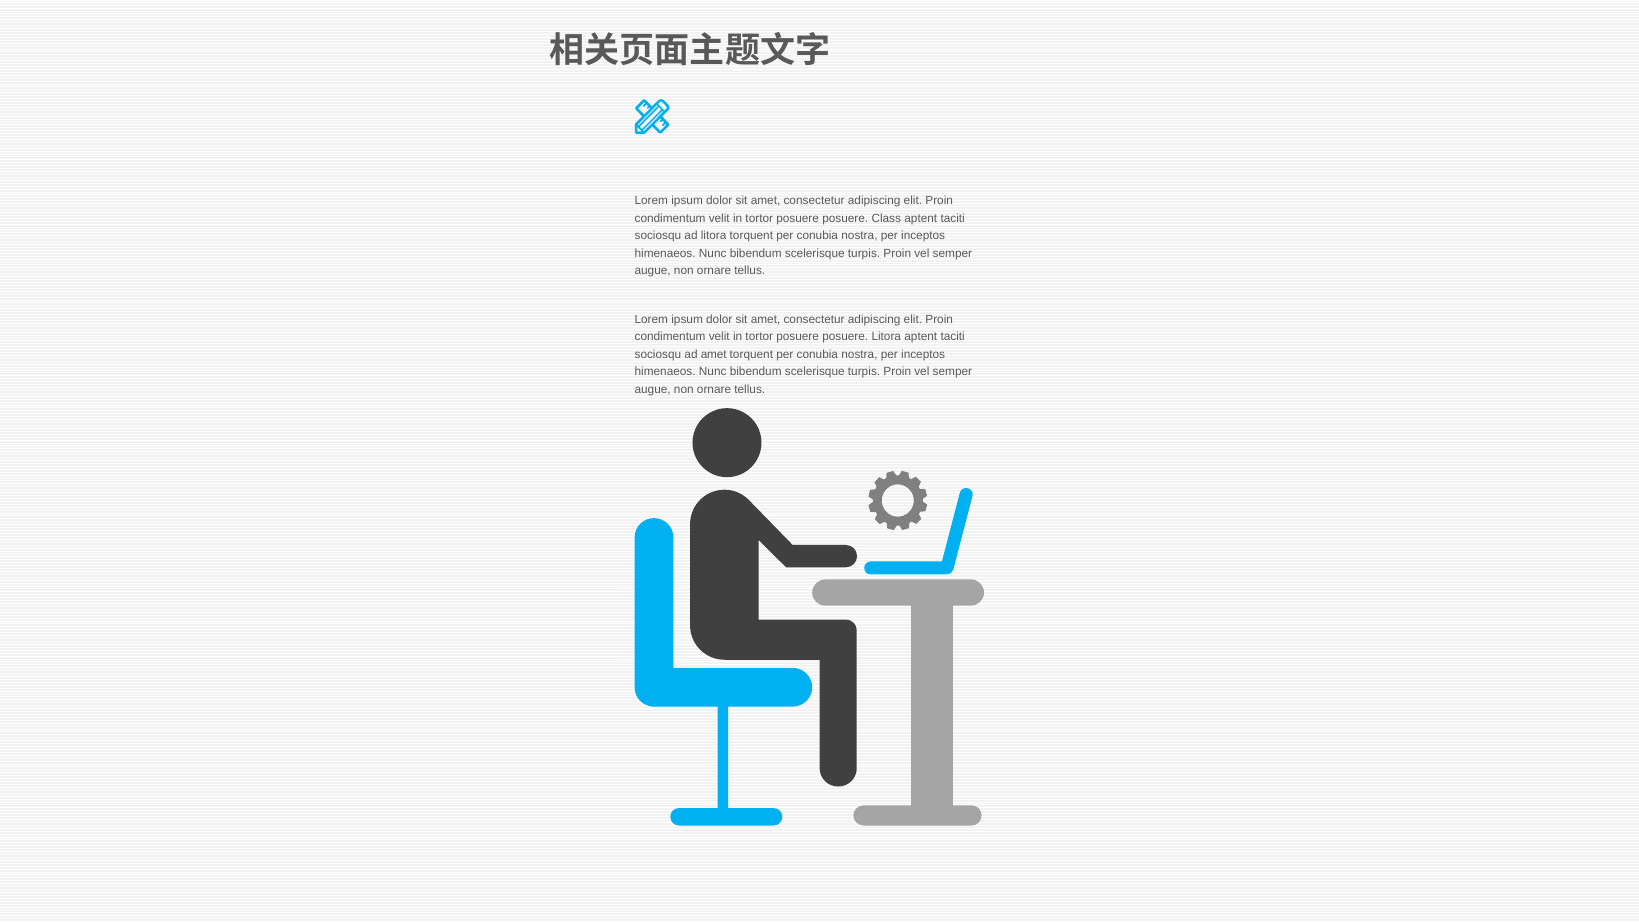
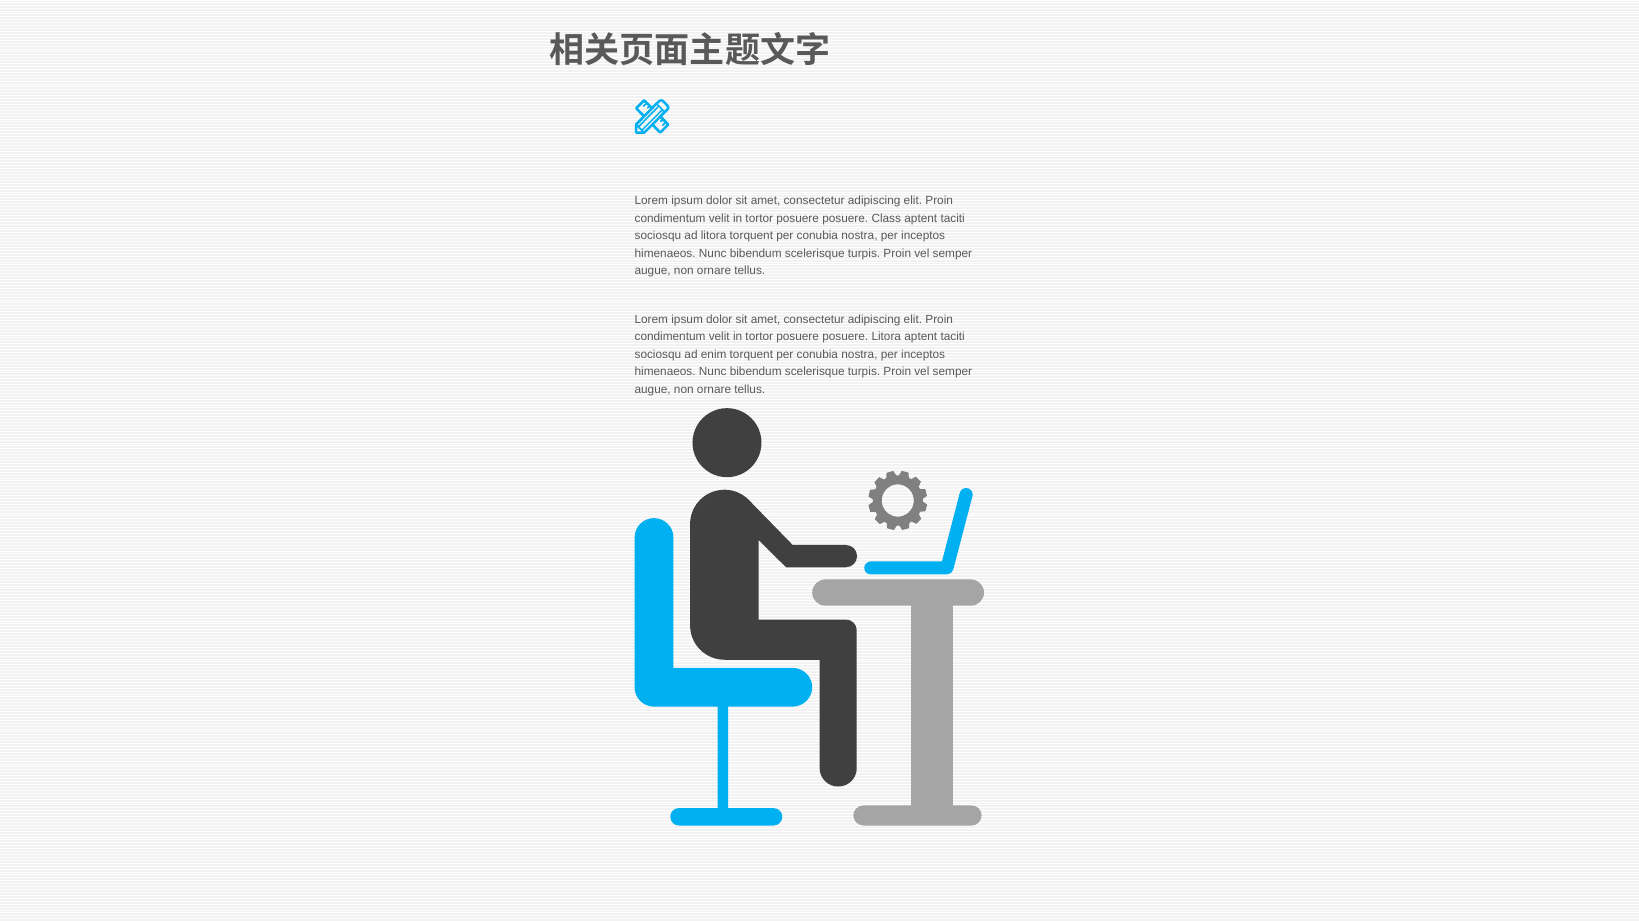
ad amet: amet -> enim
